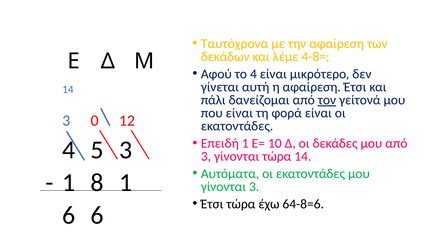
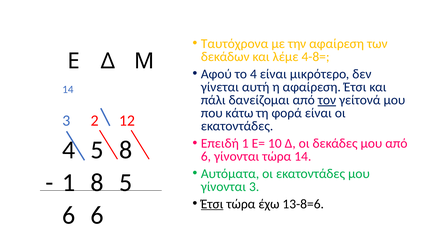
που είναι: είναι -> κάτω
0: 0 -> 2
5 3: 3 -> 8
3 at (206, 157): 3 -> 6
8 1: 1 -> 5
Έτσι at (212, 204) underline: none -> present
64-8=6: 64-8=6 -> 13-8=6
